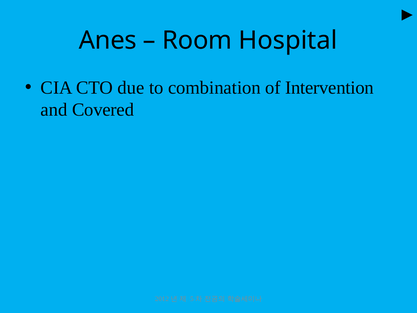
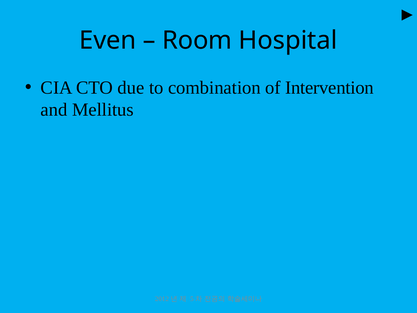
Anes: Anes -> Even
Covered: Covered -> Mellitus
